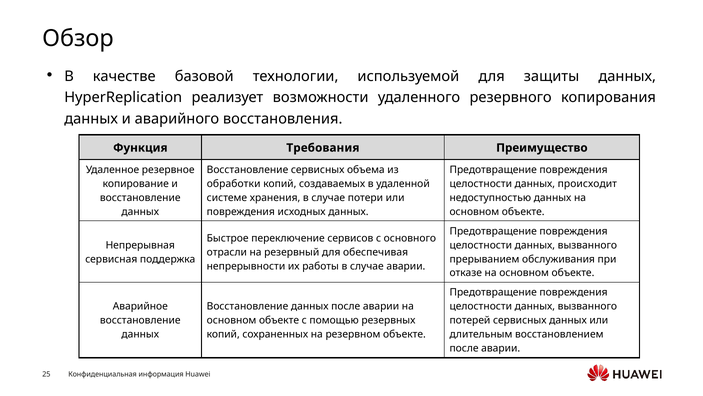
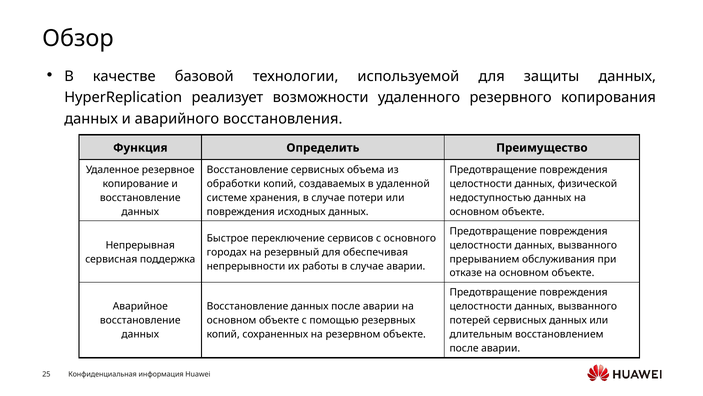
Требования: Требования -> Определить
происходит: происходит -> физической
отрасли: отрасли -> городах
